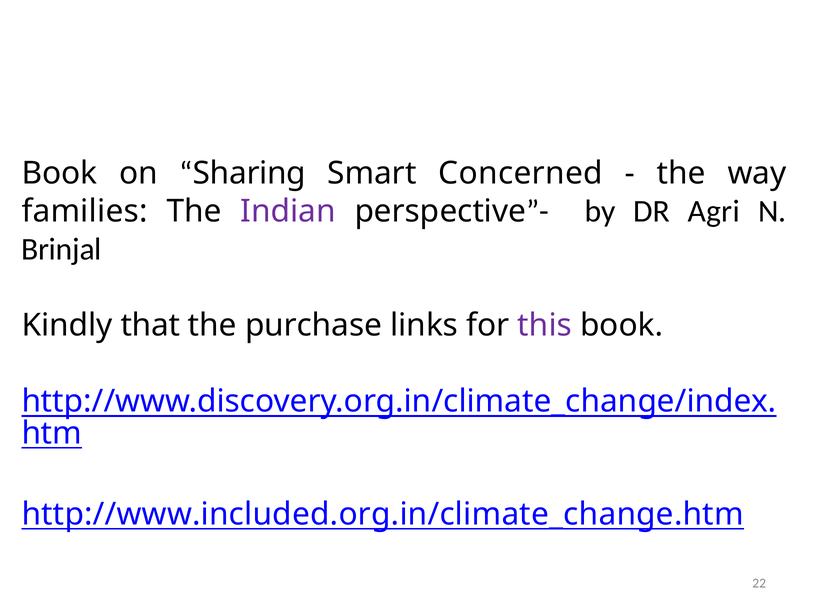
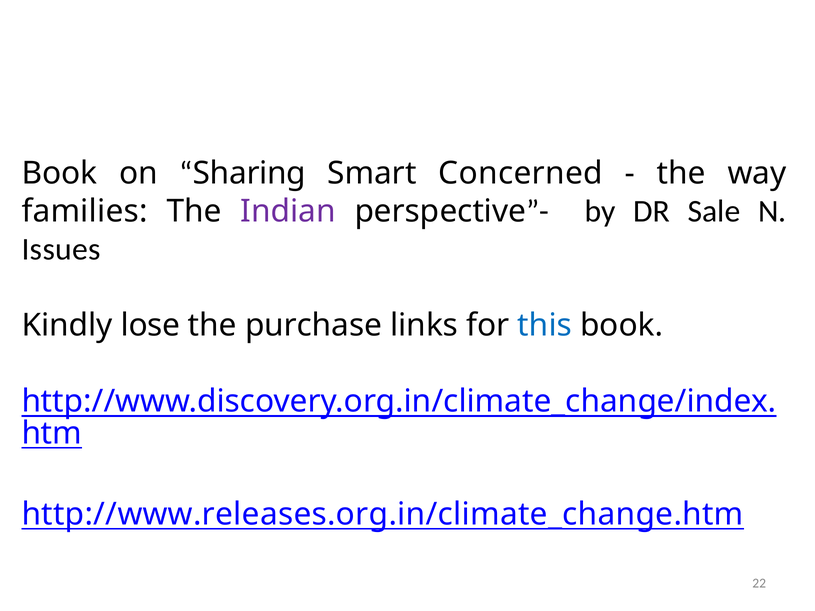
Agri: Agri -> Sale
Brinjal: Brinjal -> Issues
that: that -> lose
this colour: purple -> blue
http://www.included.org.in/climate_change.htm: http://www.included.org.in/climate_change.htm -> http://www.releases.org.in/climate_change.htm
